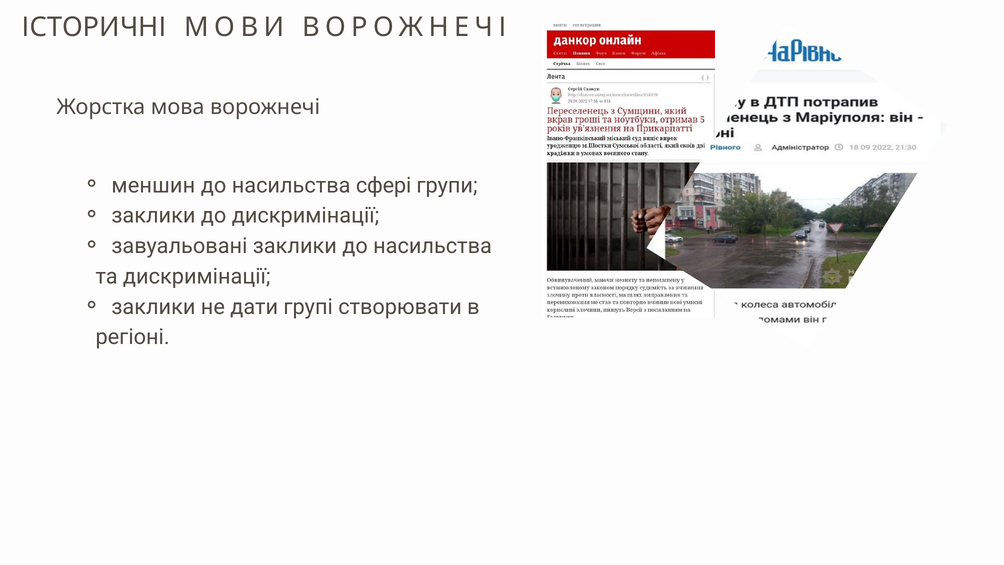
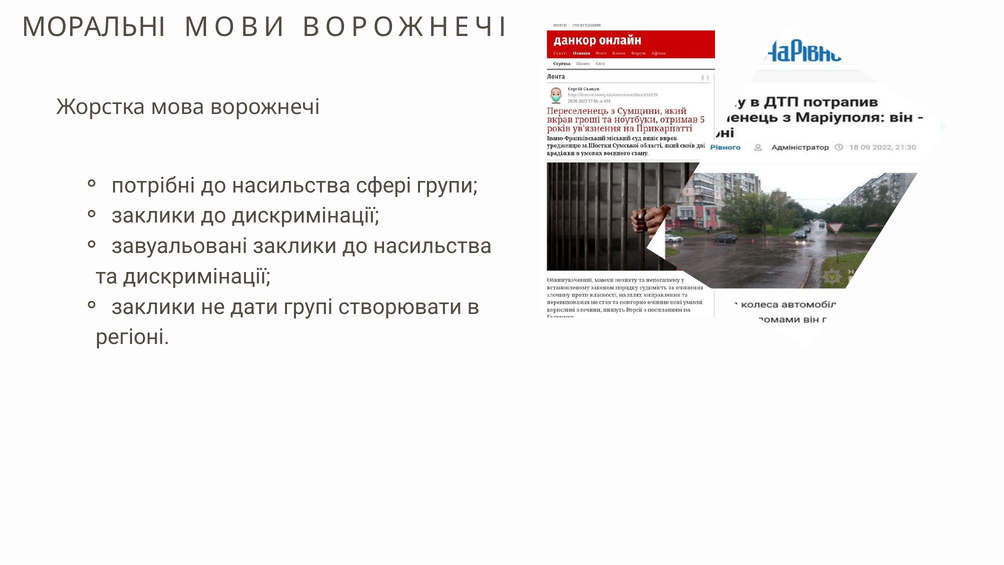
ІСТОРИЧНІ: ІСТОРИЧНІ -> МОРАЛЬНІ
меншин: меншин -> потрібні
